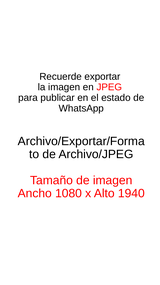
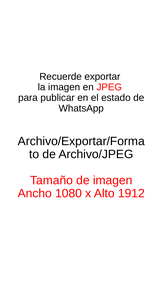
1940: 1940 -> 1912
